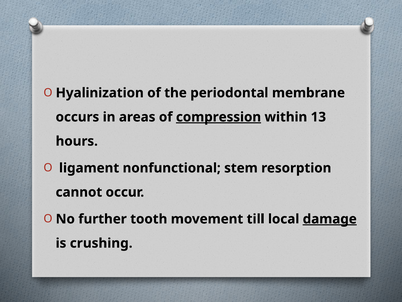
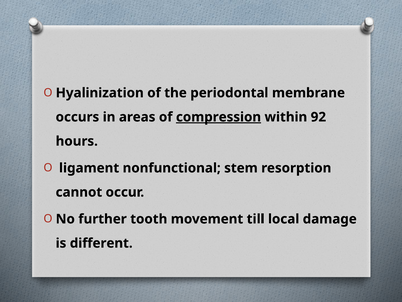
13: 13 -> 92
damage underline: present -> none
crushing: crushing -> different
